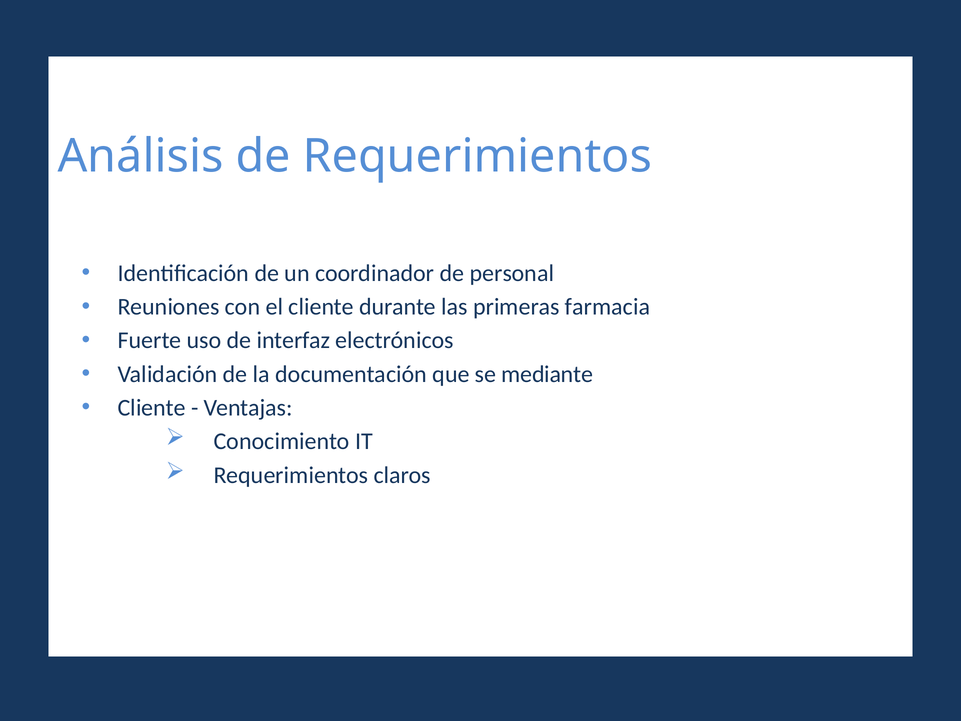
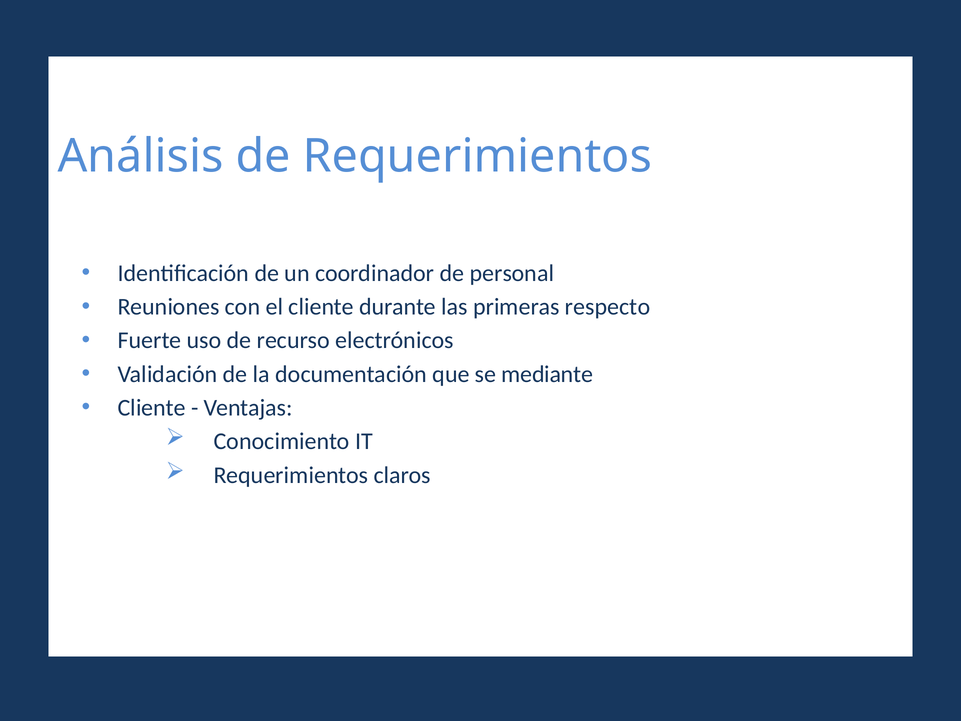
farmacia: farmacia -> respecto
interfaz: interfaz -> recurso
